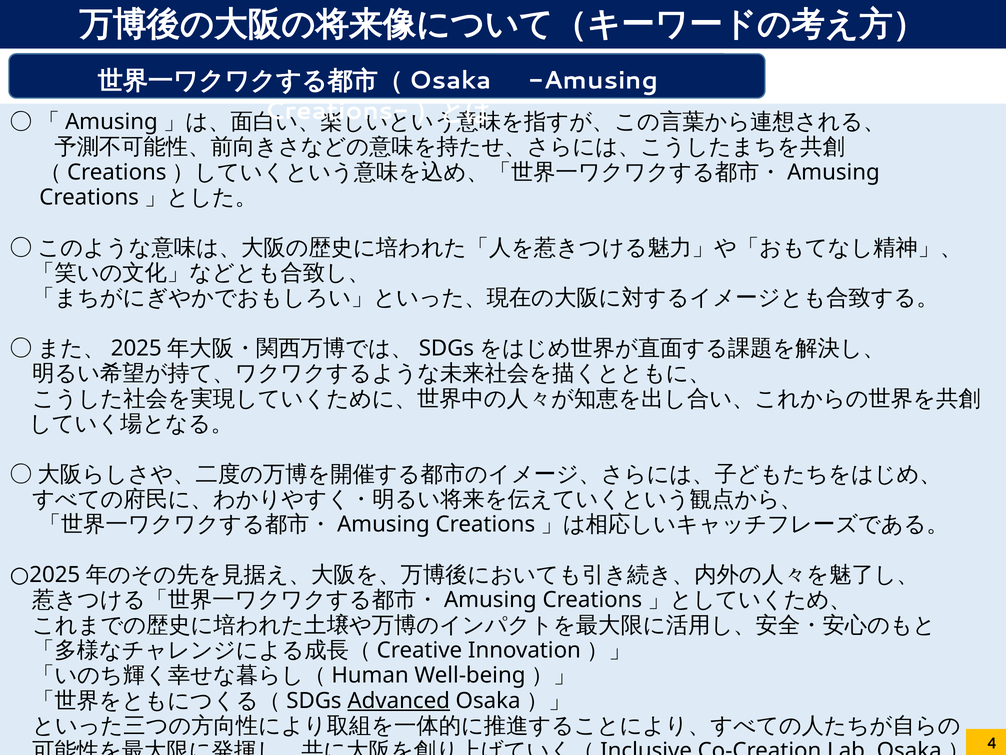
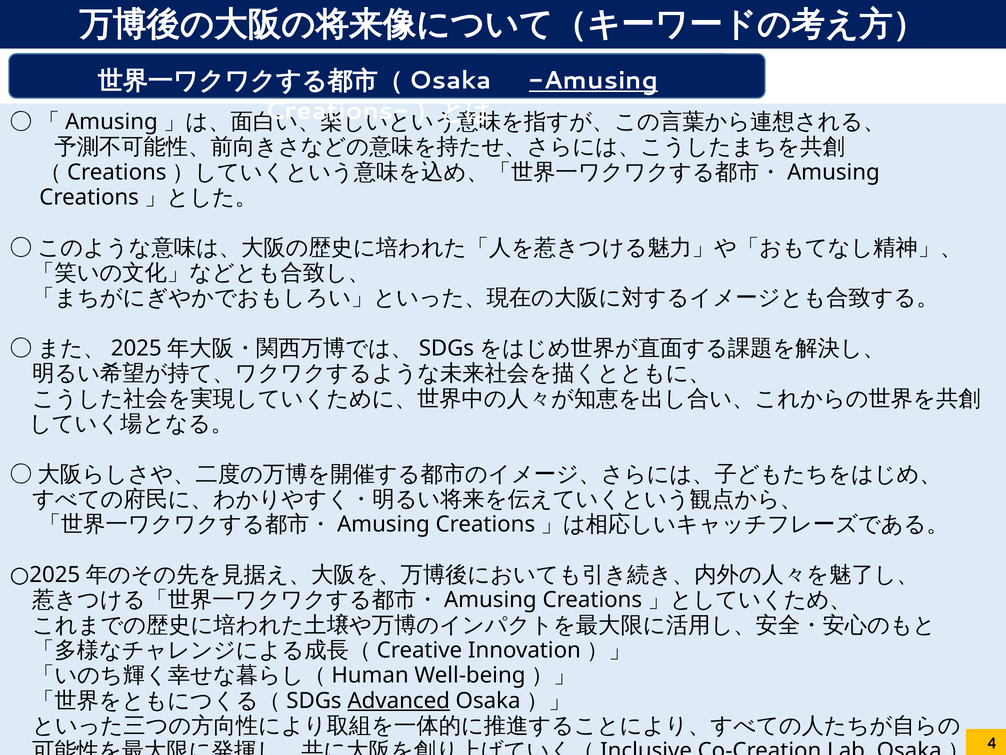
Amusing underline: none -> present
